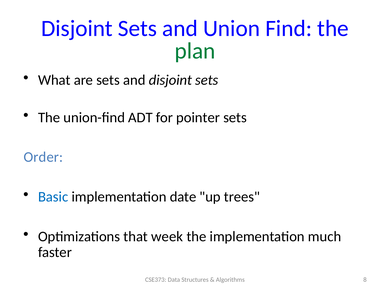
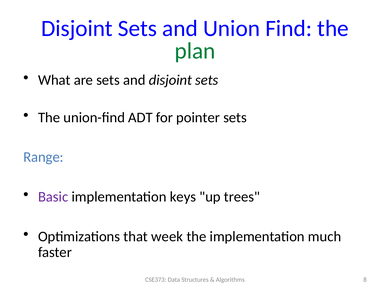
Order: Order -> Range
Basic colour: blue -> purple
date: date -> keys
